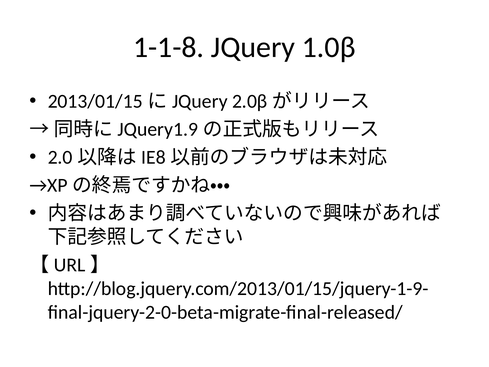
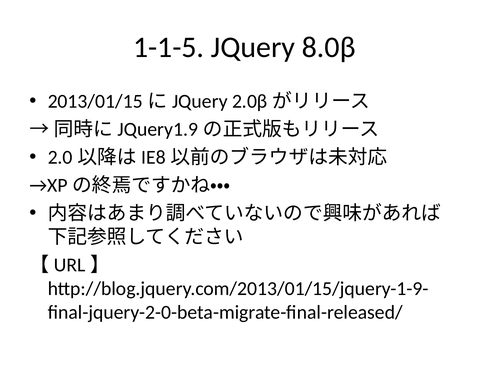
1-1-8: 1-1-8 -> 1-1-5
1.0β: 1.0β -> 8.0β
